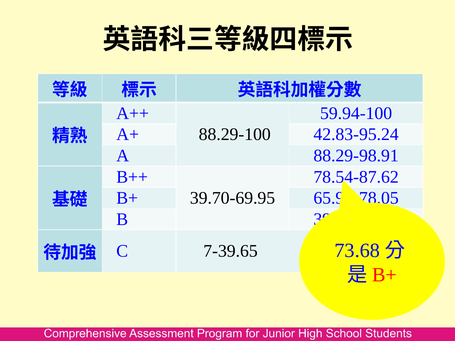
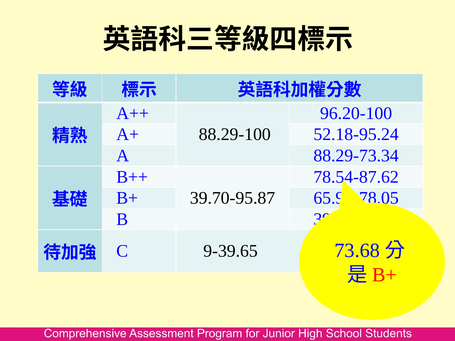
59.94-100: 59.94-100 -> 96.20-100
42.83-95.24: 42.83-95.24 -> 52.18-95.24
88.29-98.91: 88.29-98.91 -> 88.29-73.34
39.70-69.95: 39.70-69.95 -> 39.70-95.87
7-39.65: 7-39.65 -> 9-39.65
